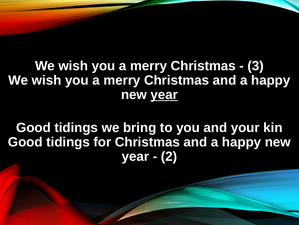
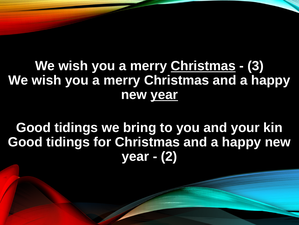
Christmas at (203, 66) underline: none -> present
